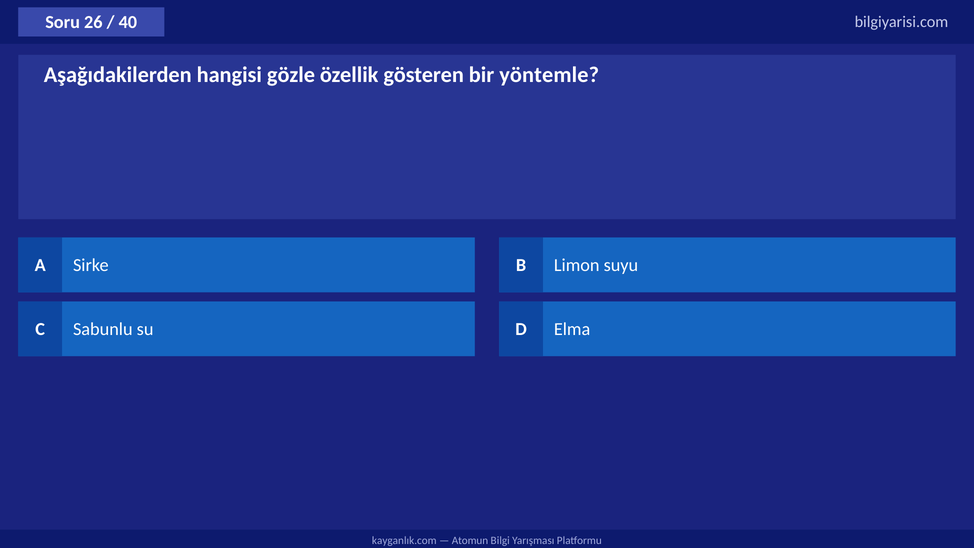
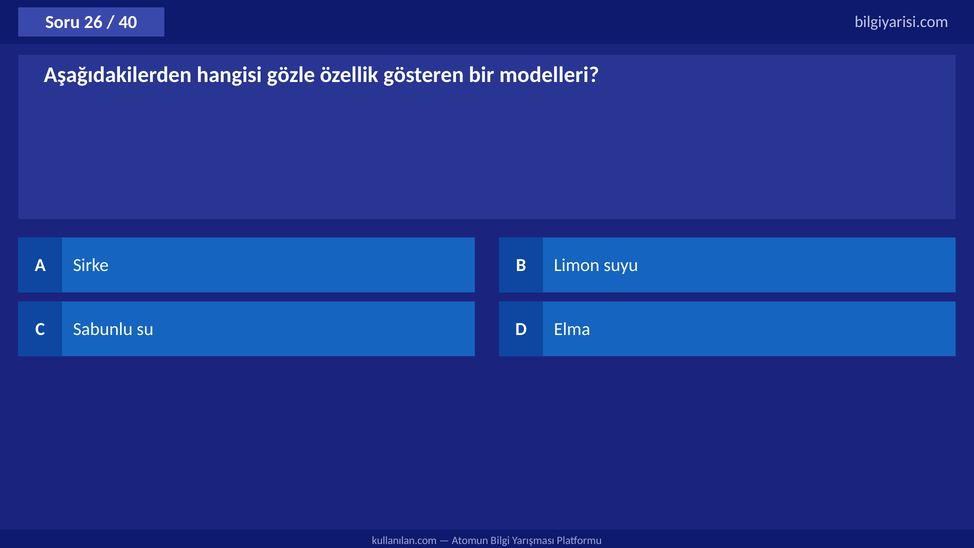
yöntemle: yöntemle -> modelleri
kayganlık.com: kayganlık.com -> kullanılan.com
